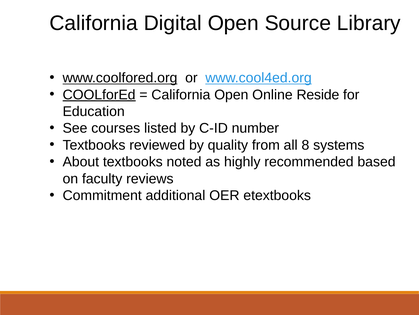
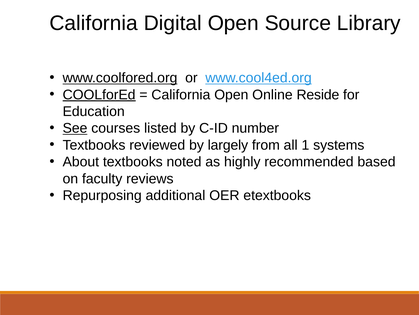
See underline: none -> present
quality: quality -> largely
8: 8 -> 1
Commitment: Commitment -> Repurposing
